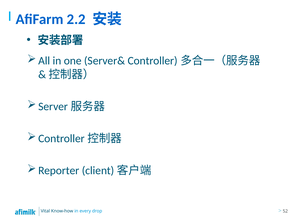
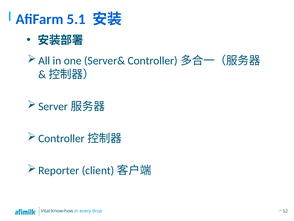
2.2: 2.2 -> 5.1
